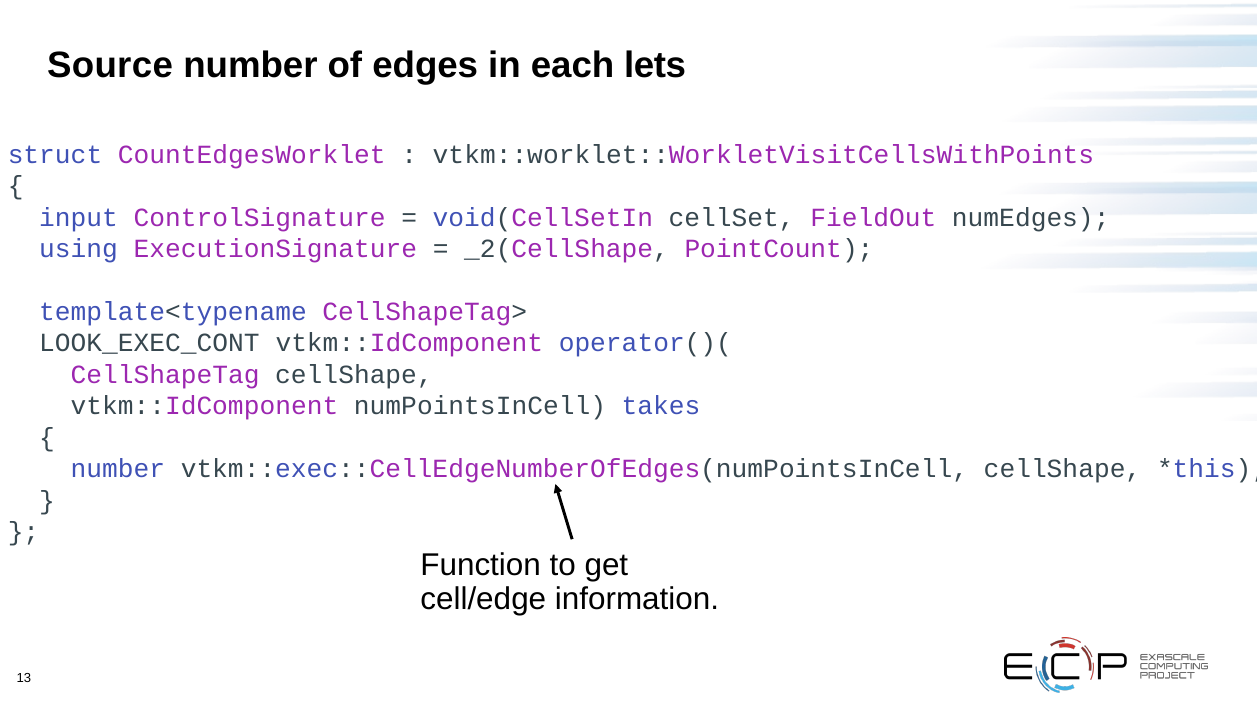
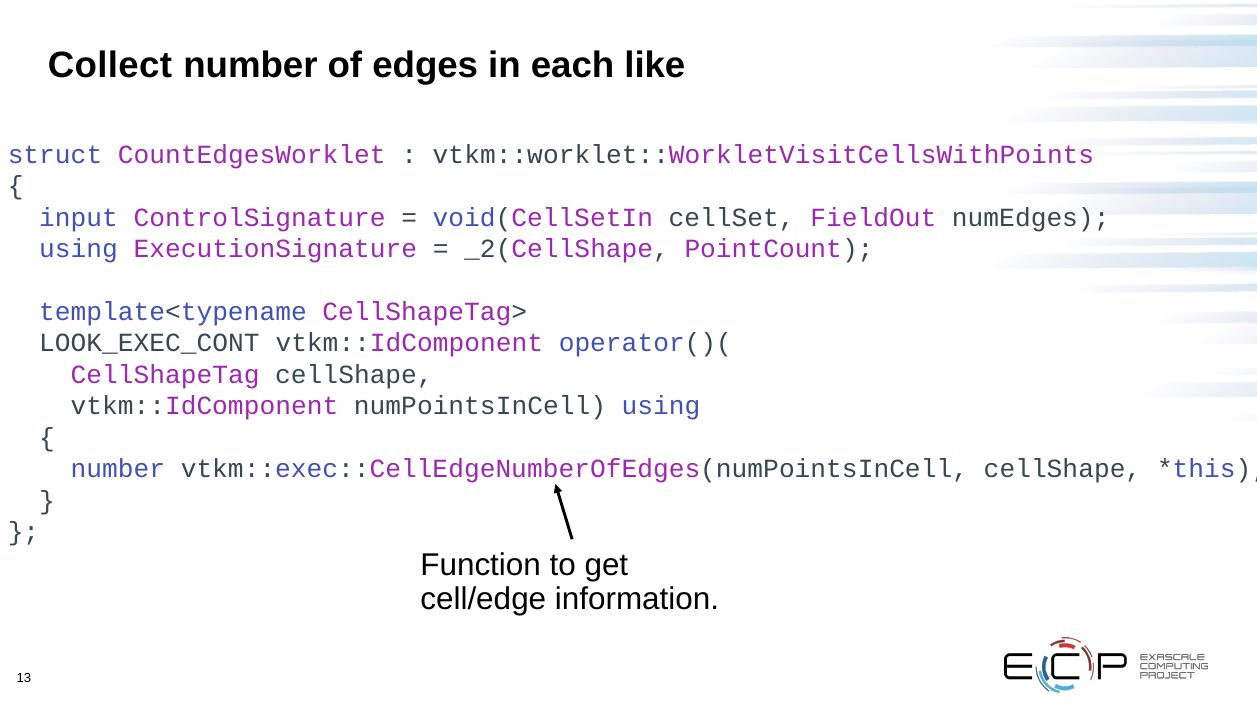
Source: Source -> Collect
lets: lets -> like
numPointsInCell takes: takes -> using
